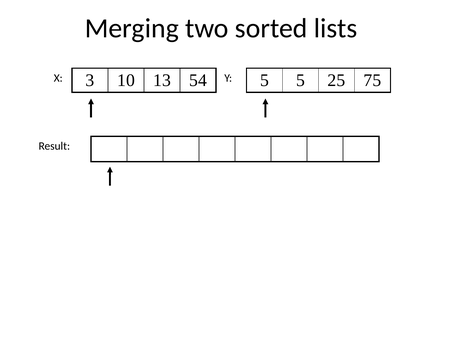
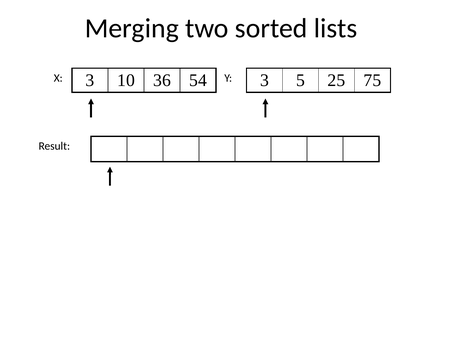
13: 13 -> 36
54 5: 5 -> 3
